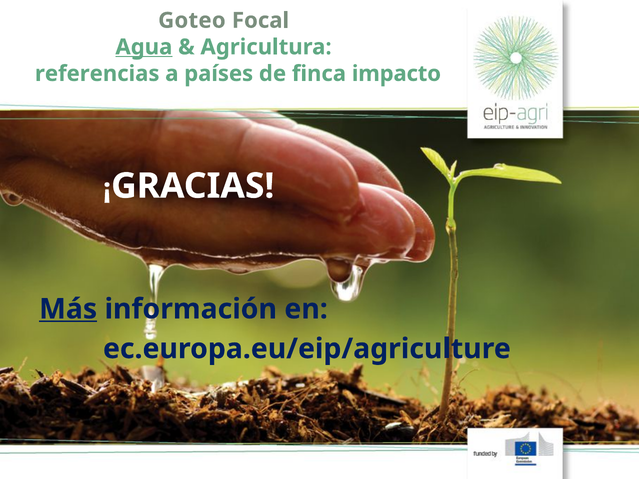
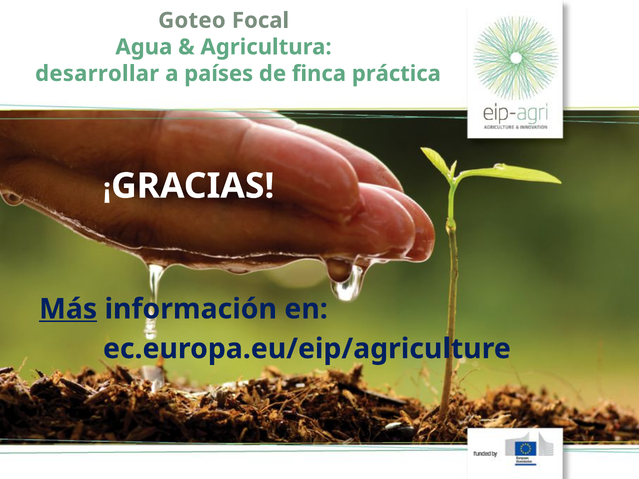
Agua underline: present -> none
referencias: referencias -> desarrollar
impacto: impacto -> práctica
